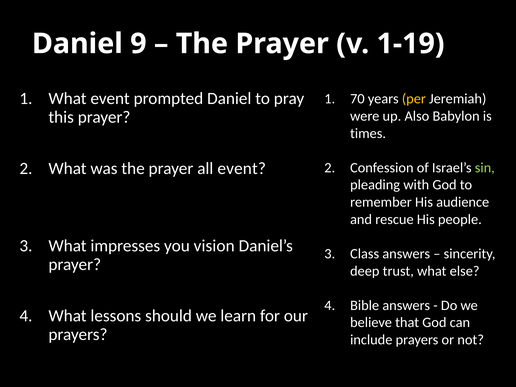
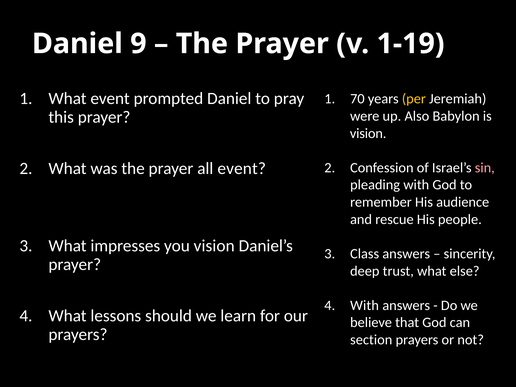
times at (368, 133): times -> vision
sin colour: light green -> pink
Bible at (365, 305): Bible -> With
include: include -> section
